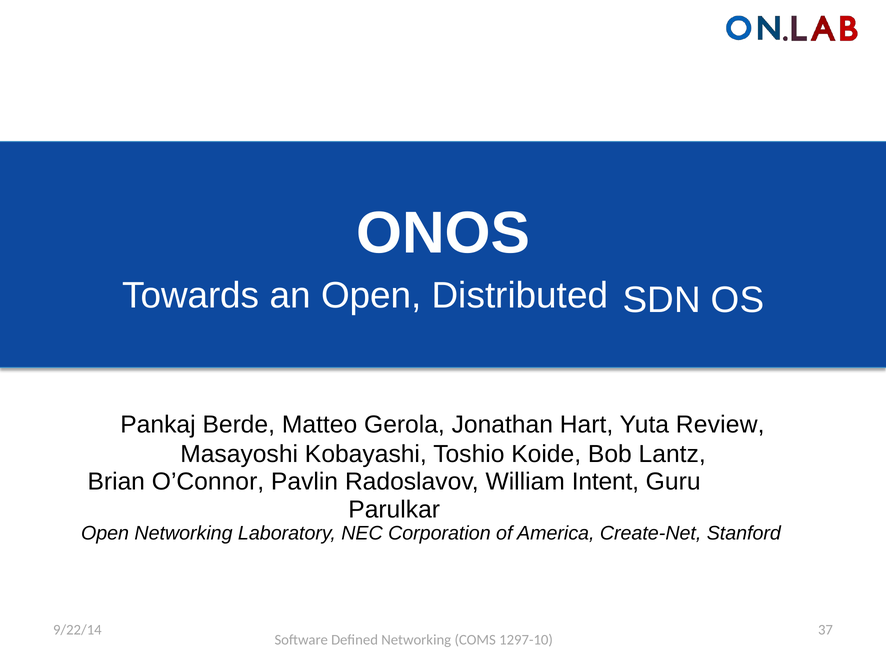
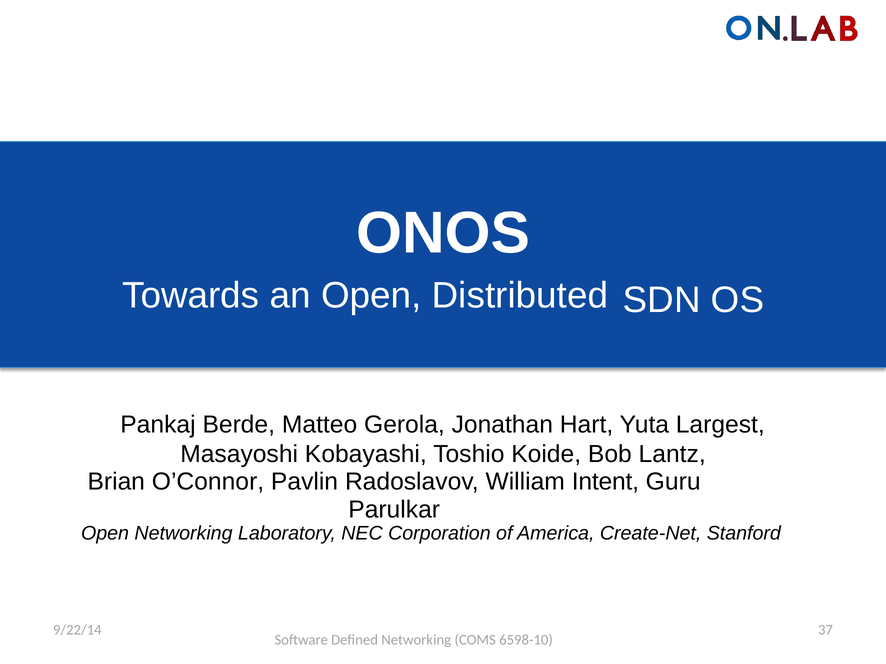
Review: Review -> Largest
1297-10: 1297-10 -> 6598-10
